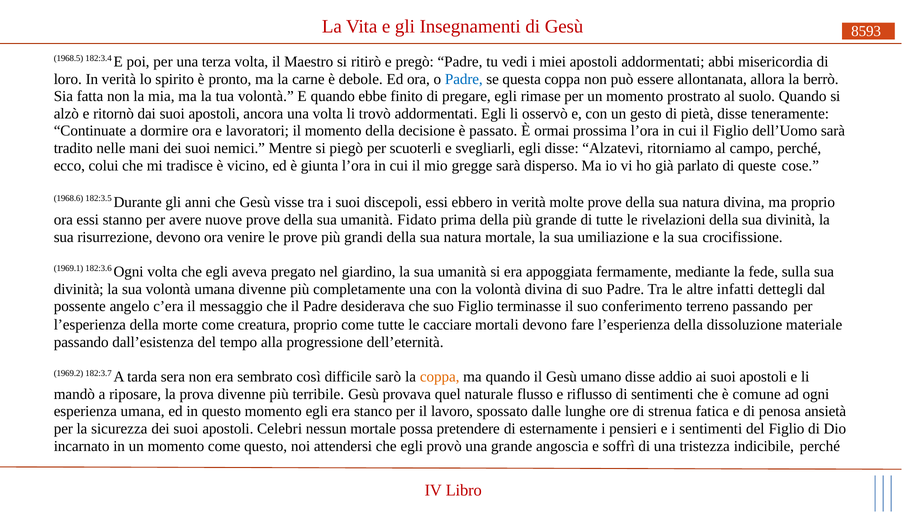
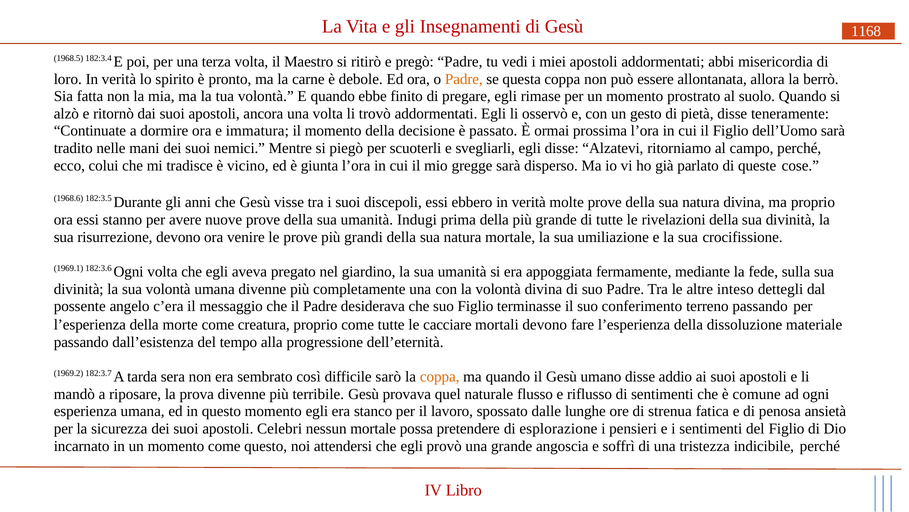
8593: 8593 -> 1168
Padre at (464, 79) colour: blue -> orange
lavoratori: lavoratori -> immatura
Fidato: Fidato -> Indugi
infatti: infatti -> inteso
esternamente: esternamente -> esplorazione
